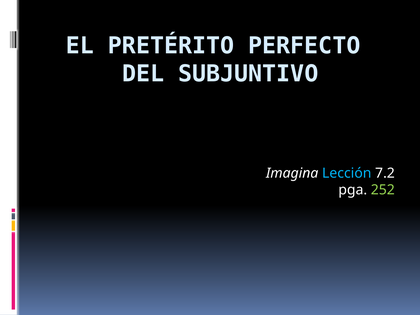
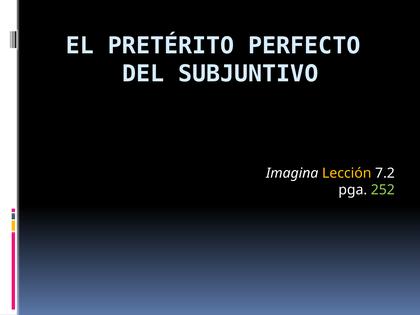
Lección colour: light blue -> yellow
